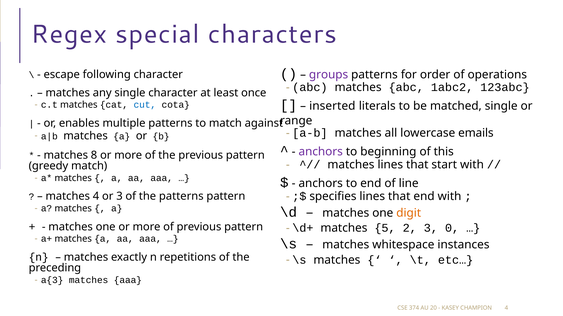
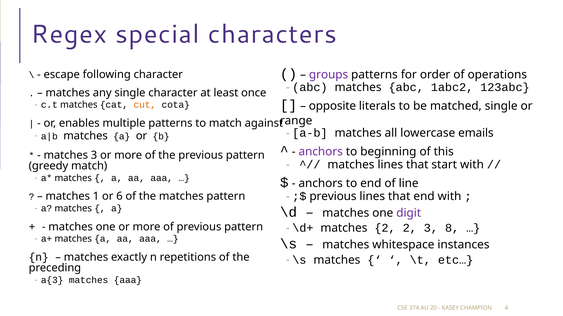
inserted: inserted -> opposite
cut colour: blue -> orange
matches 8: 8 -> 3
specifies at (333, 197): specifies -> previous
matches 4: 4 -> 1
or 3: 3 -> 6
the patterns: patterns -> matches
digit colour: orange -> purple
matches 5: 5 -> 2
0: 0 -> 8
